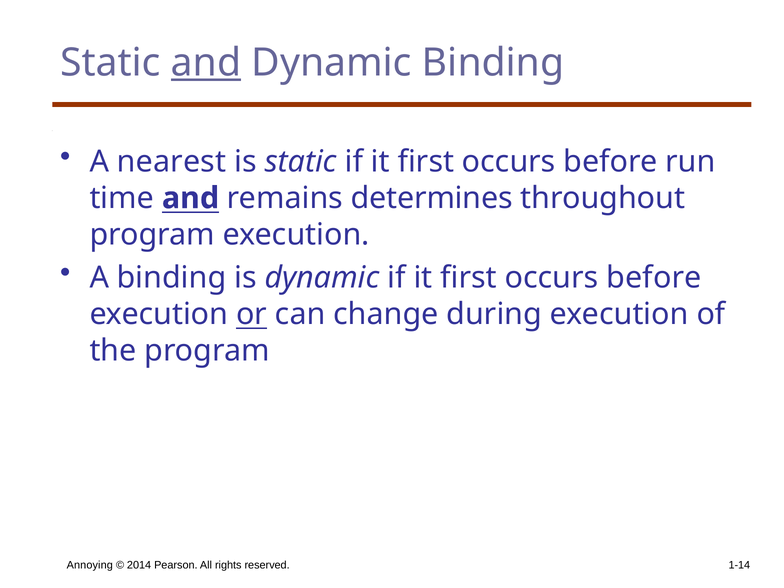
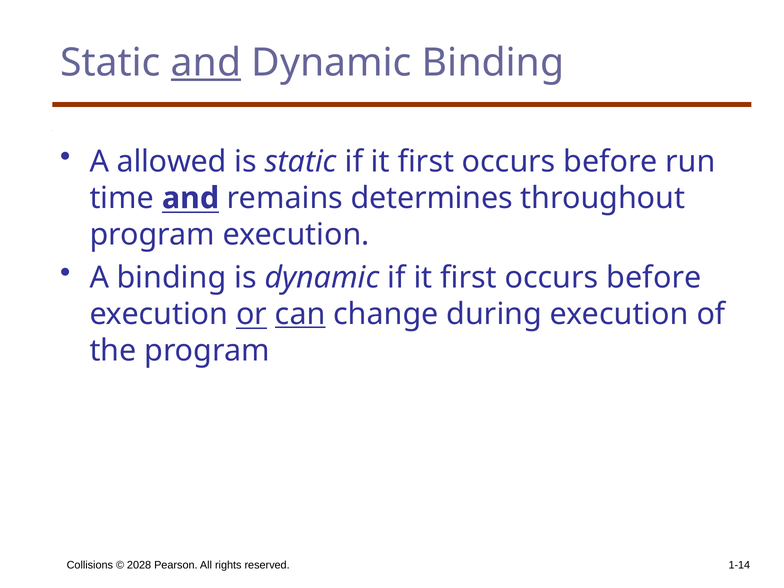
nearest: nearest -> allowed
can underline: none -> present
Annoying: Annoying -> Collisions
2014: 2014 -> 2028
